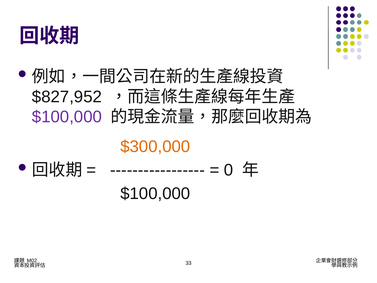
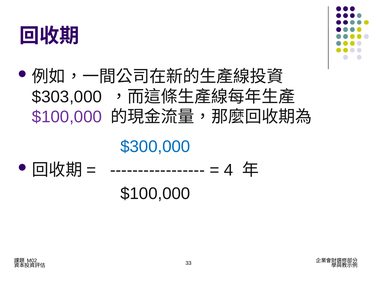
$827,952: $827,952 -> $303,000
$300,000 colour: orange -> blue
0: 0 -> 4
